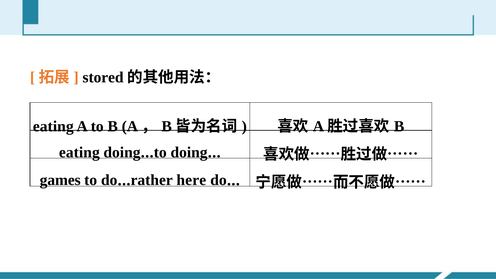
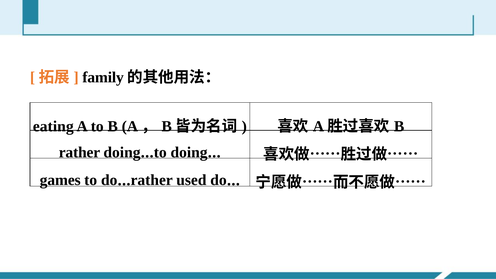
stored: stored -> family
eating at (79, 152): eating -> rather
here: here -> used
